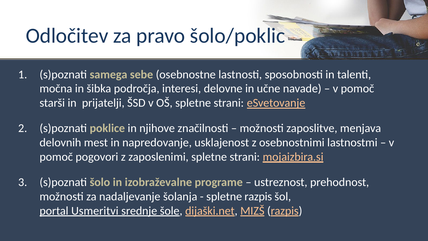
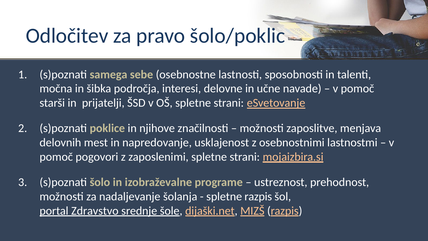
Usmeritvi: Usmeritvi -> Zdravstvo
